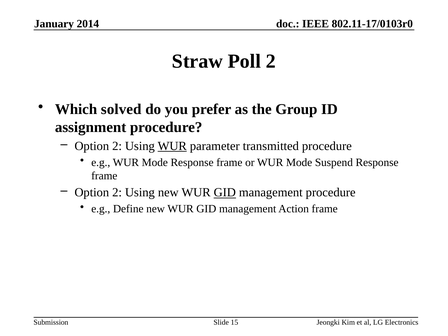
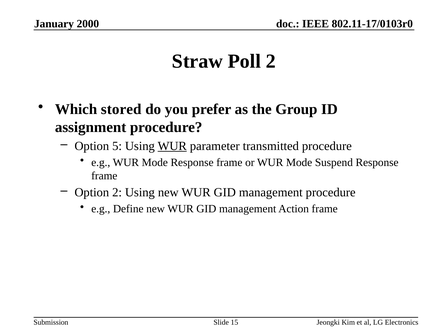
2014: 2014 -> 2000
solved: solved -> stored
2 at (117, 146): 2 -> 5
GID at (225, 193) underline: present -> none
